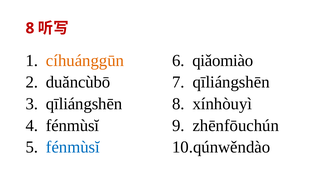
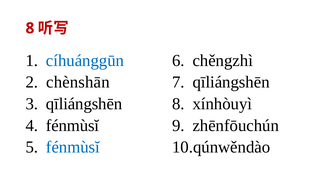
cíhuánggūn colour: orange -> blue
qiǎomiào: qiǎomiào -> chěngzhì
duăncùbō: duăncùbō -> chènshān
